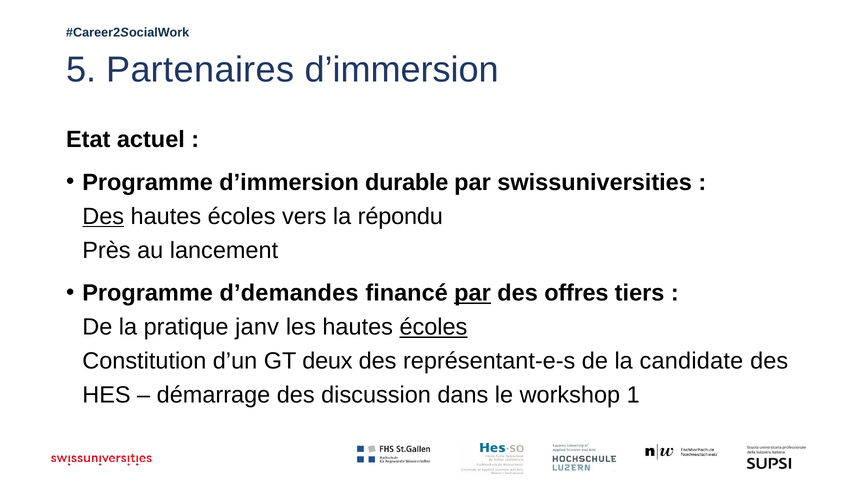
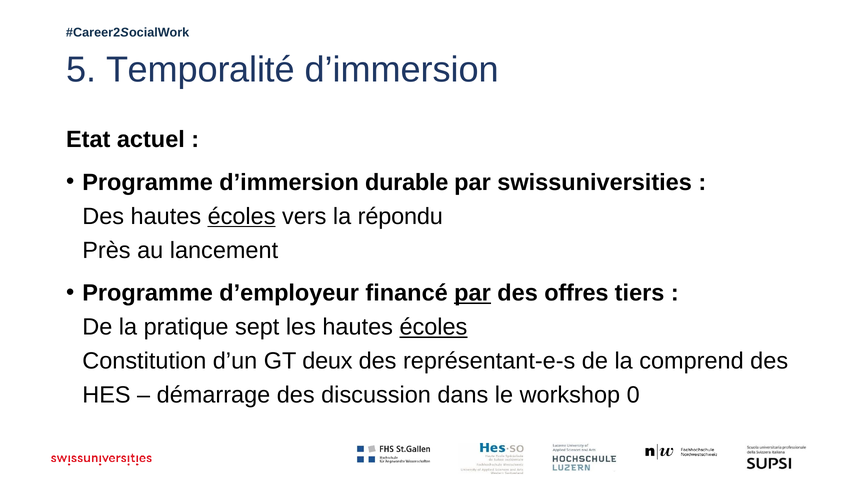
Partenaires: Partenaires -> Temporalité
Des at (103, 216) underline: present -> none
écoles at (242, 216) underline: none -> present
d’demandes: d’demandes -> d’employeur
janv: janv -> sept
candidate: candidate -> comprend
1: 1 -> 0
